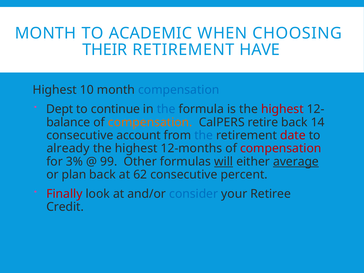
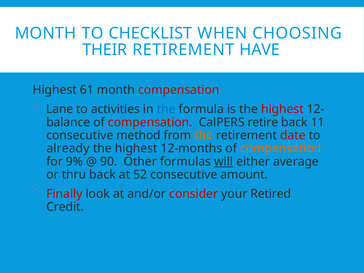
ACADEMIC: ACADEMIC -> CHECKLIST
10: 10 -> 61
compensation at (179, 90) colour: blue -> red
Dept: Dept -> Lane
continue: continue -> activities
compensation at (150, 122) colour: orange -> red
14: 14 -> 11
account: account -> method
the at (204, 135) colour: blue -> orange
compensation at (281, 148) colour: red -> orange
3%: 3% -> 9%
99: 99 -> 90
average underline: present -> none
plan: plan -> thru
62: 62 -> 52
percent: percent -> amount
consider colour: blue -> red
Retiree: Retiree -> Retired
